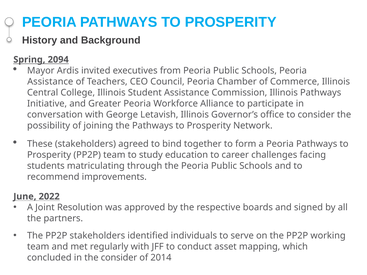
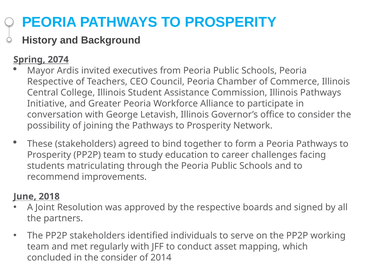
2094: 2094 -> 2074
Assistance at (50, 82): Assistance -> Respective
2022: 2022 -> 2018
